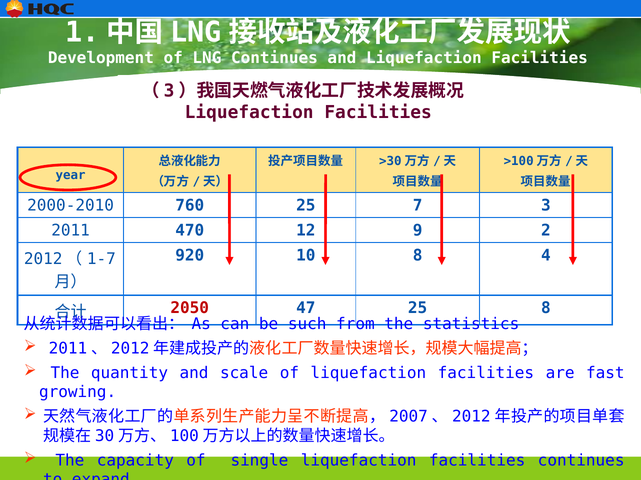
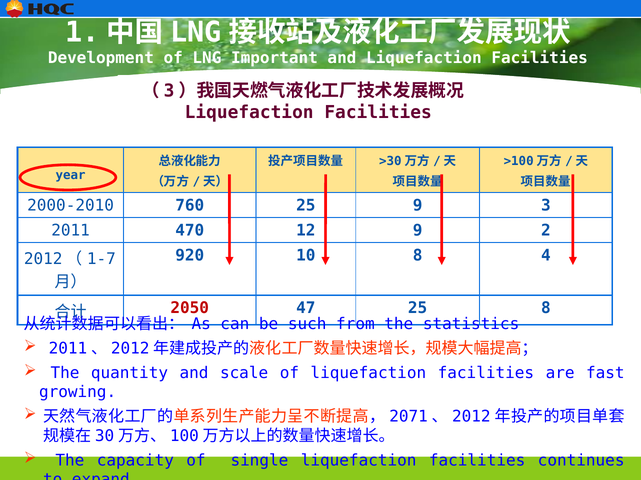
LNG Continues: Continues -> Important
25 7: 7 -> 9
2007: 2007 -> 2071
